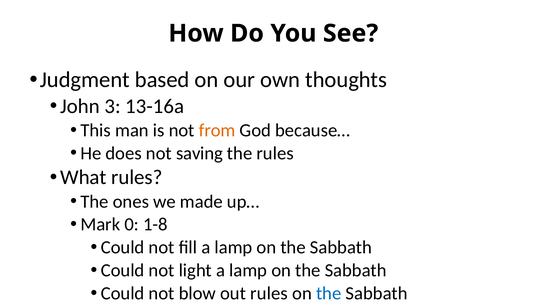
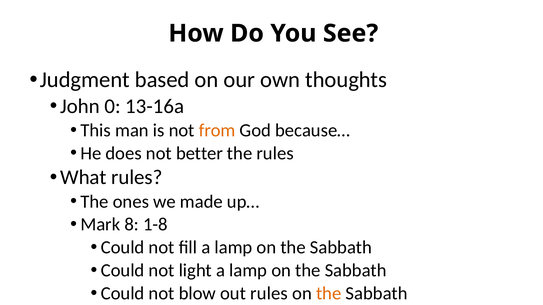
3: 3 -> 0
saving: saving -> better
0: 0 -> 8
the at (329, 294) colour: blue -> orange
